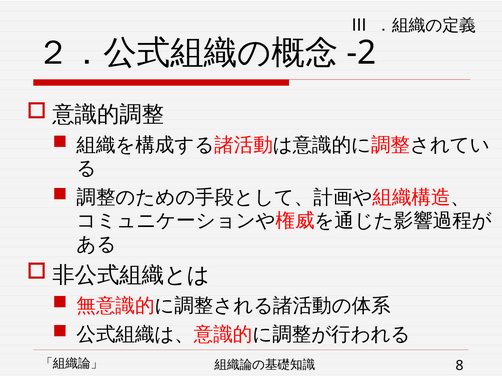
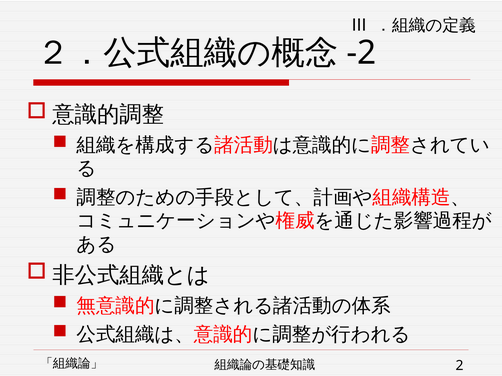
8: 8 -> 2
